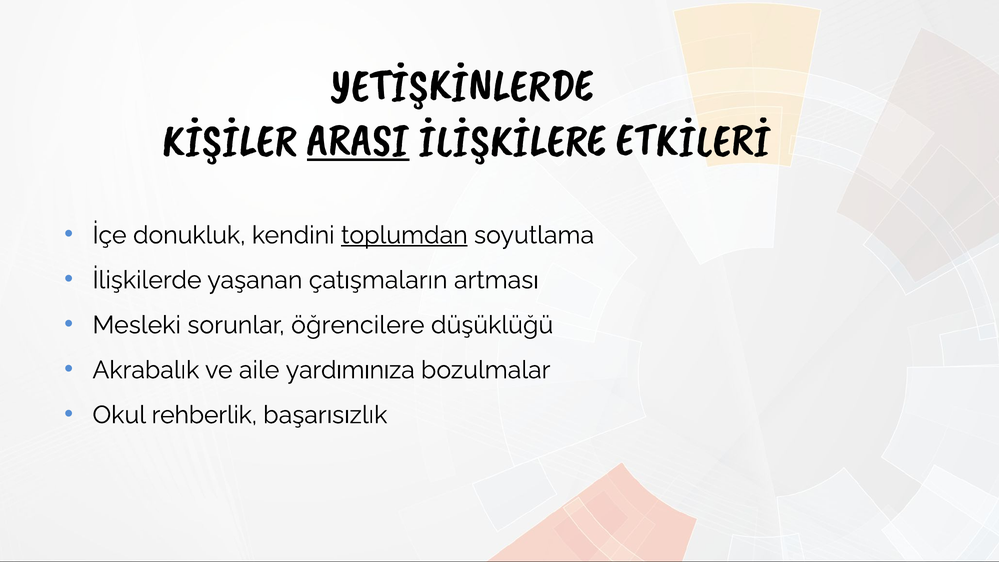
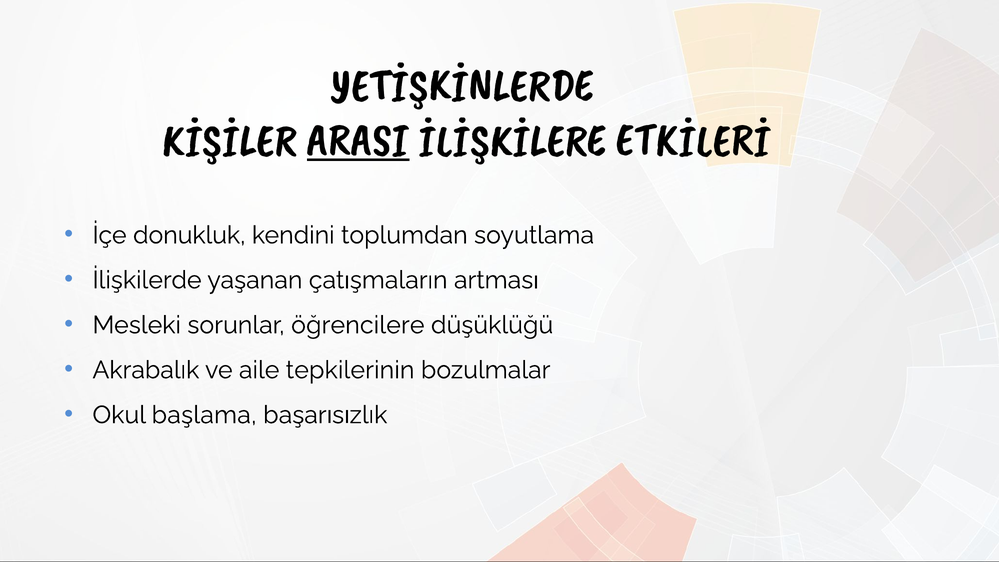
toplumdan underline: present -> none
yardımınıza: yardımınıza -> tepkilerinin
rehberlik: rehberlik -> başlama
